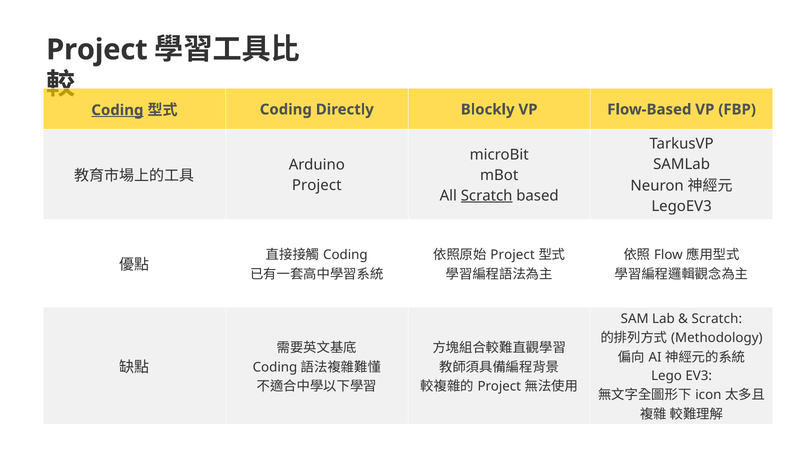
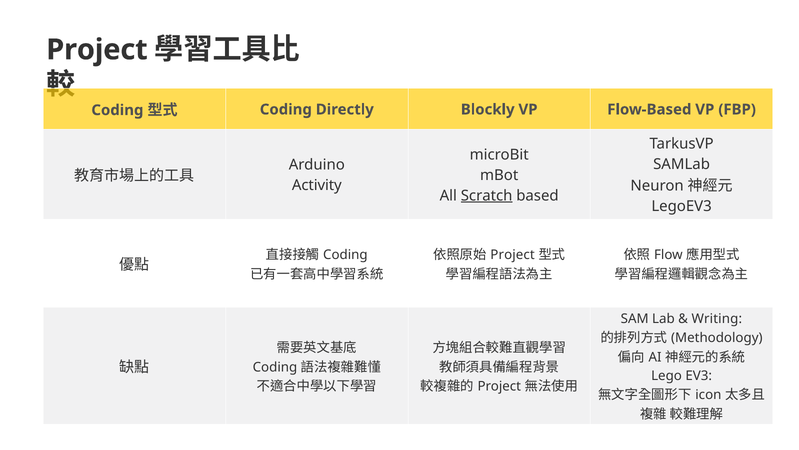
Coding at (117, 110) underline: present -> none
Project at (317, 185): Project -> Activity
Scratch at (717, 318): Scratch -> Writing
